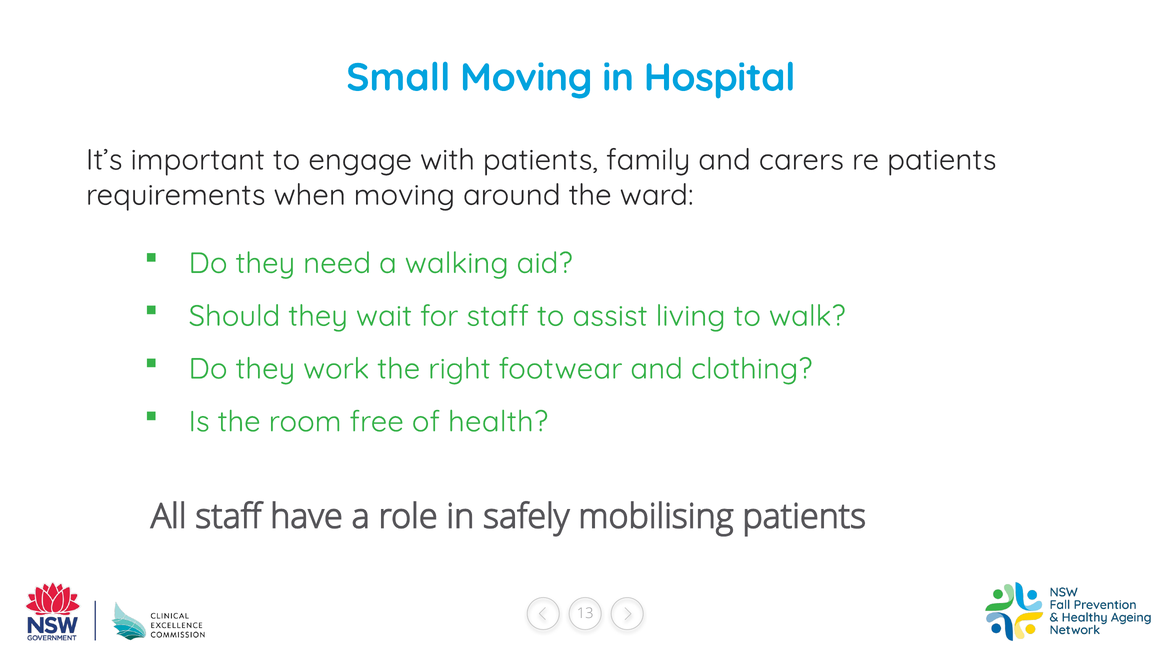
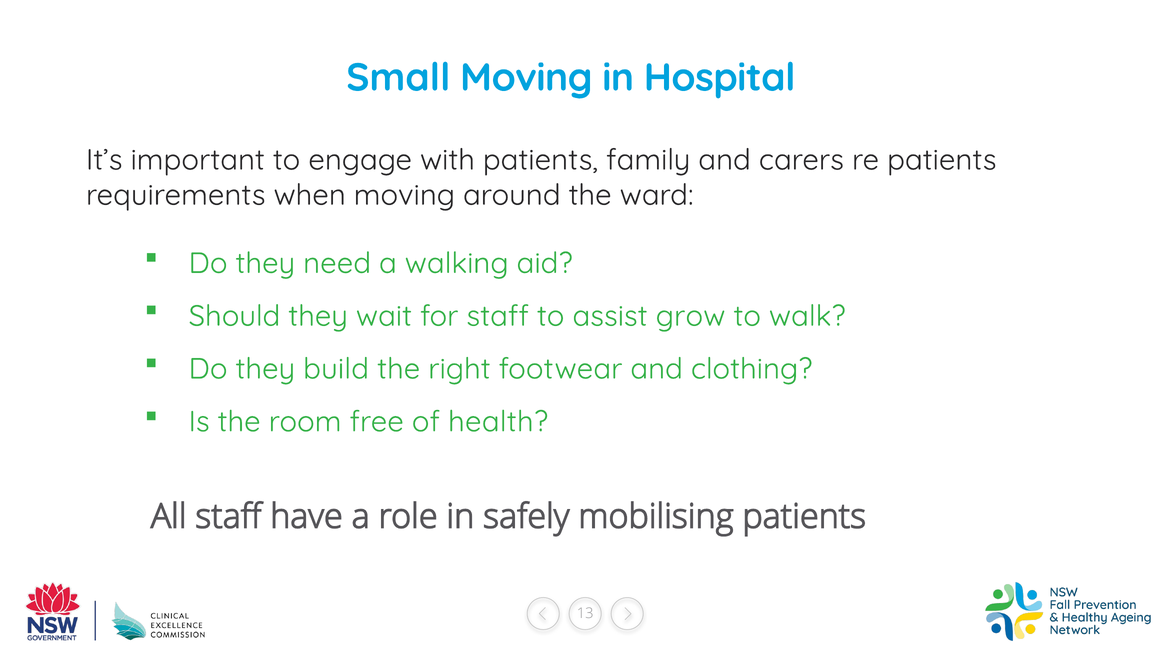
living: living -> grow
work: work -> build
